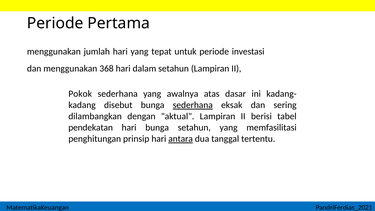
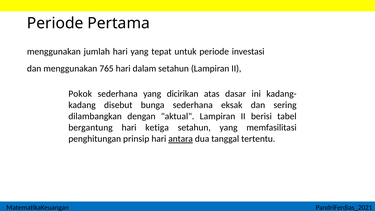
368: 368 -> 765
awalnya: awalnya -> dicirikan
sederhana at (193, 105) underline: present -> none
pendekatan: pendekatan -> bergantung
hari bunga: bunga -> ketiga
